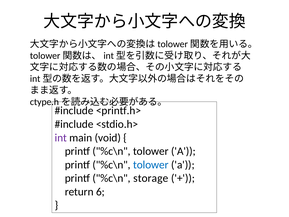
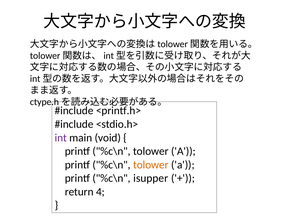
tolower at (151, 165) colour: blue -> orange
storage: storage -> isupper
6: 6 -> 4
